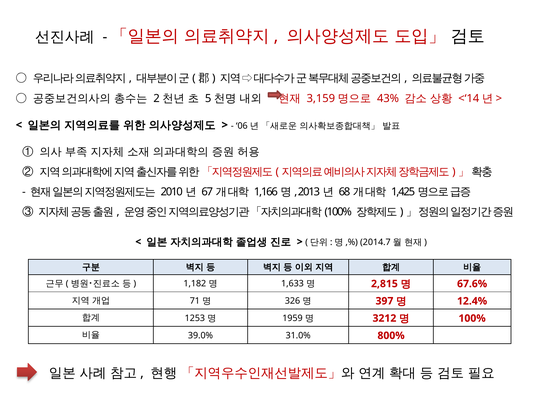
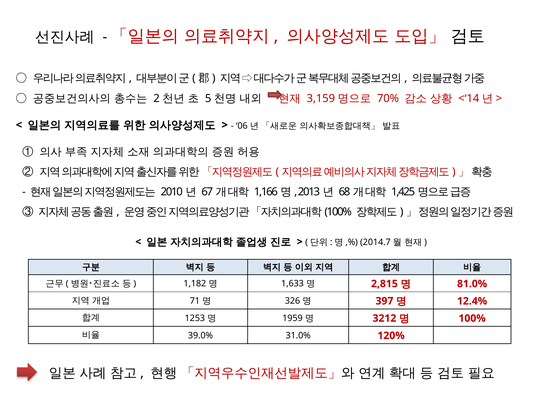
43%: 43% -> 70%
67.6%: 67.6% -> 81.0%
800%: 800% -> 120%
